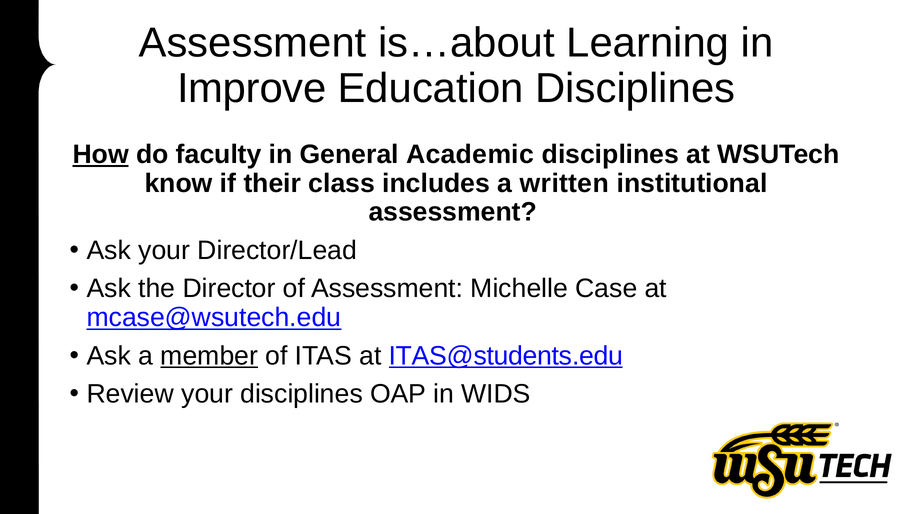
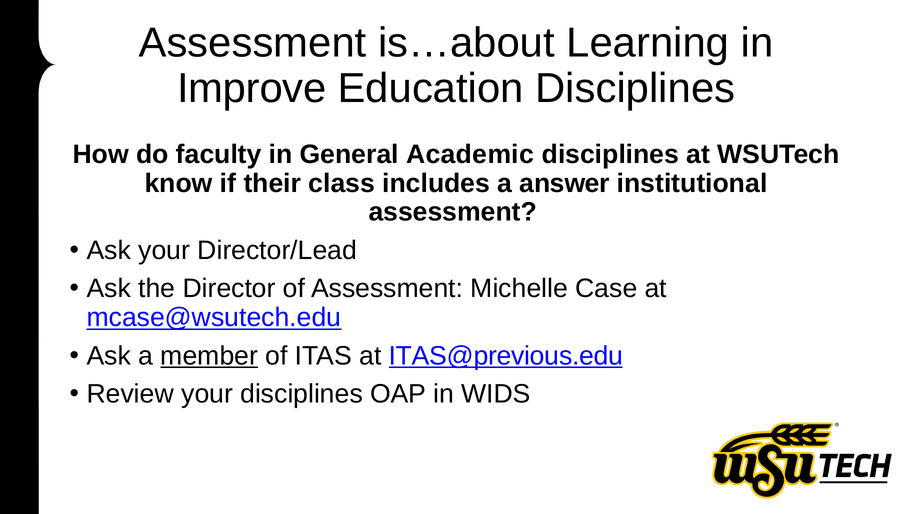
How underline: present -> none
written: written -> answer
ITAS@students.edu: ITAS@students.edu -> ITAS@previous.edu
